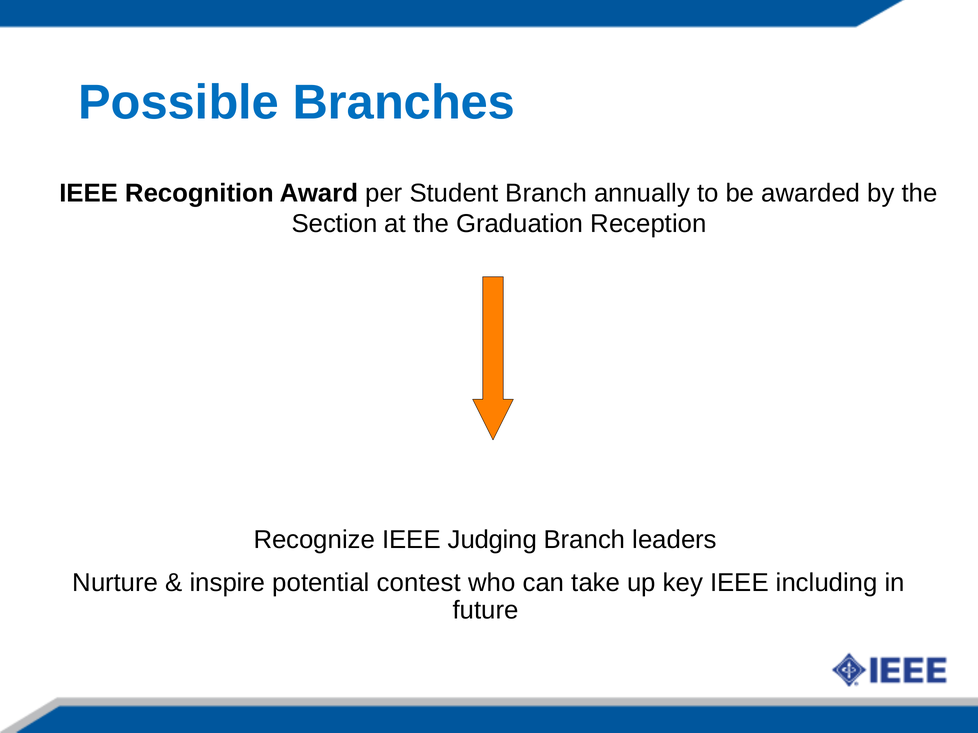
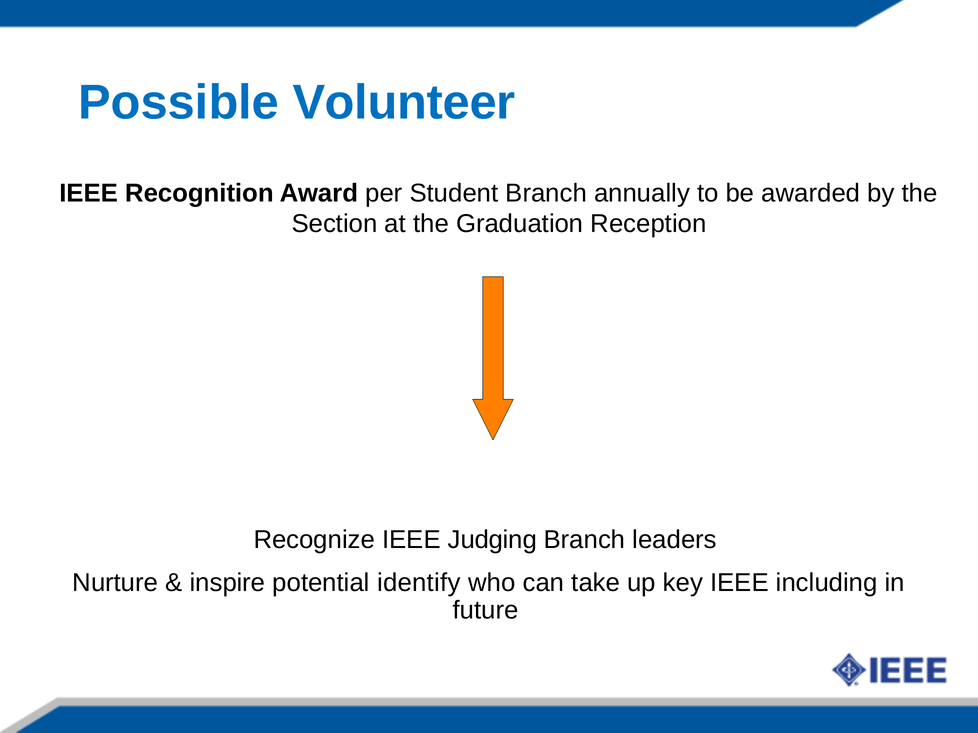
Branches: Branches -> Volunteer
contest: contest -> identify
